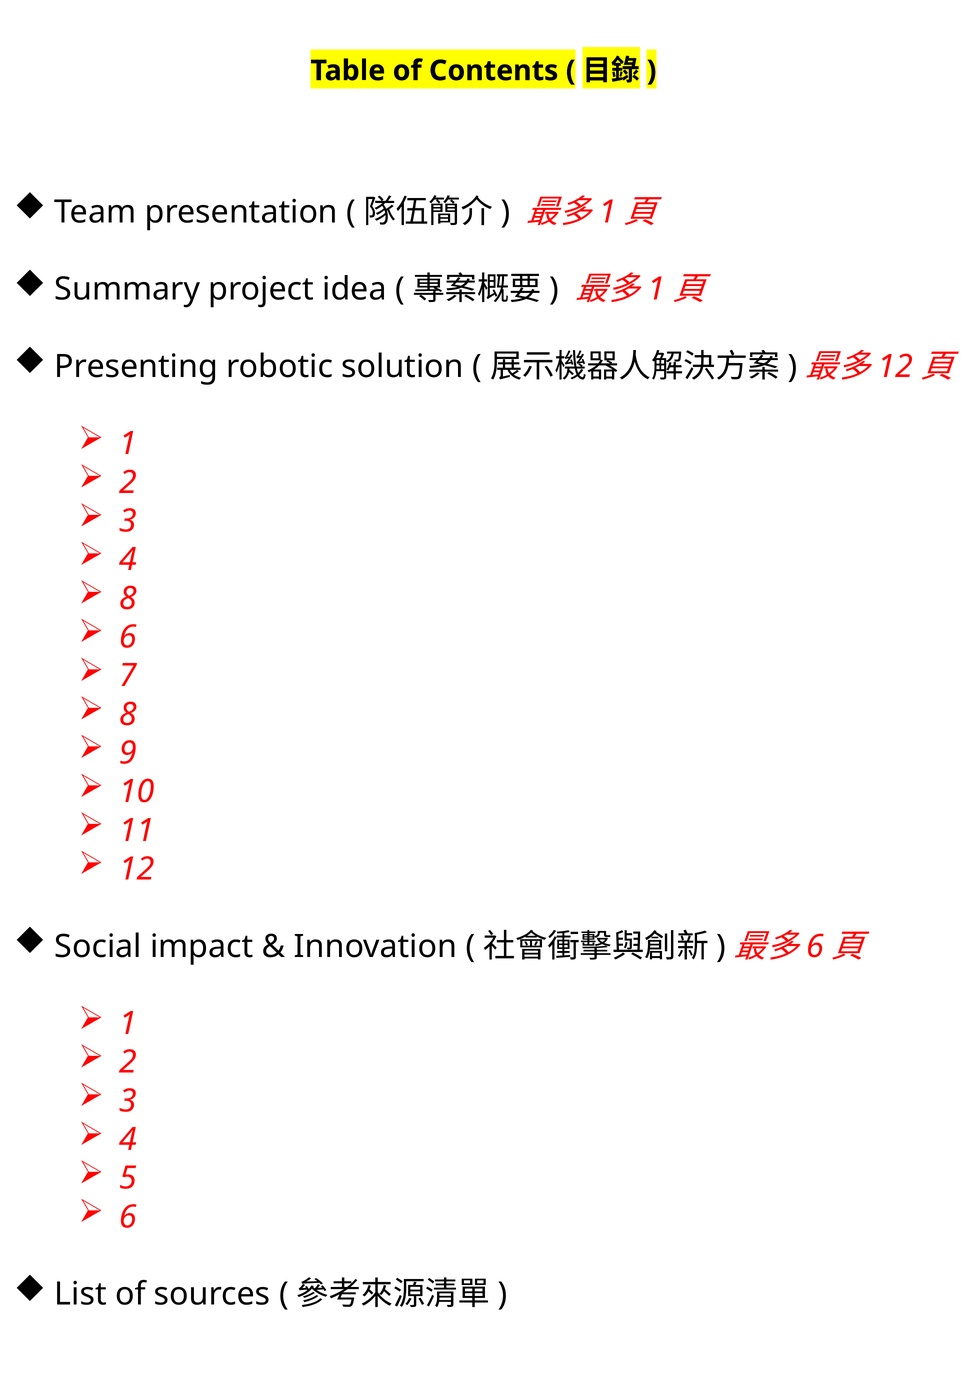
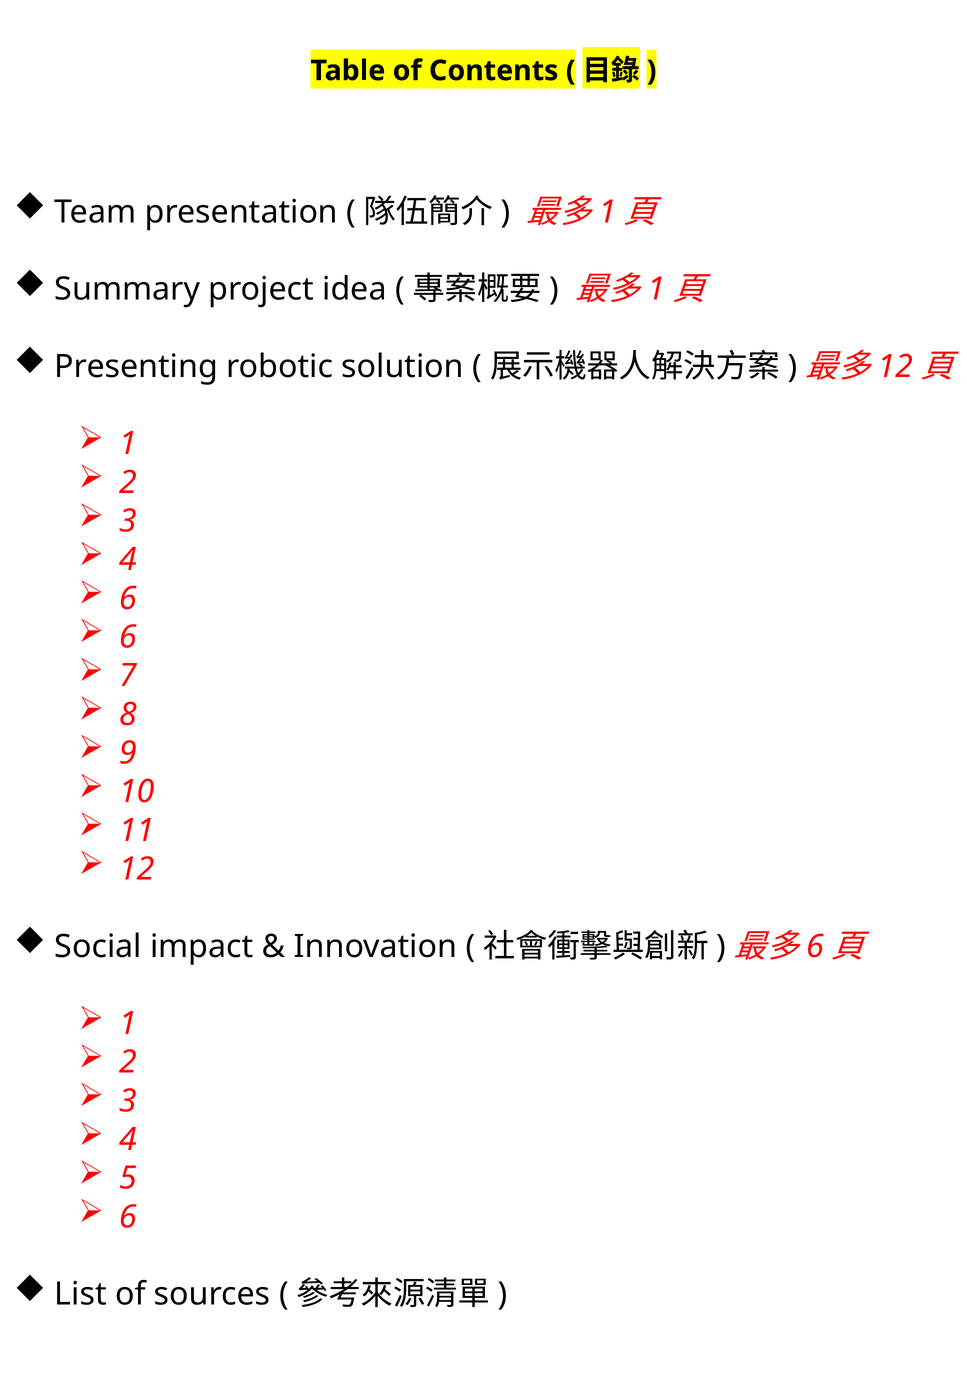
8 at (128, 599): 8 -> 6
